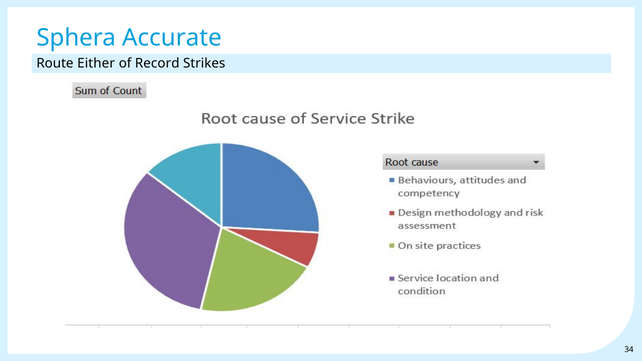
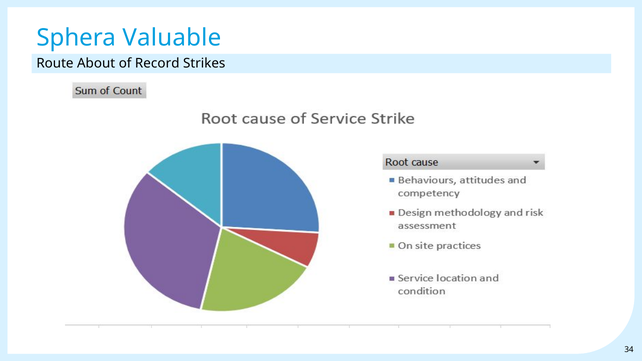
Accurate: Accurate -> Valuable
Either: Either -> About
